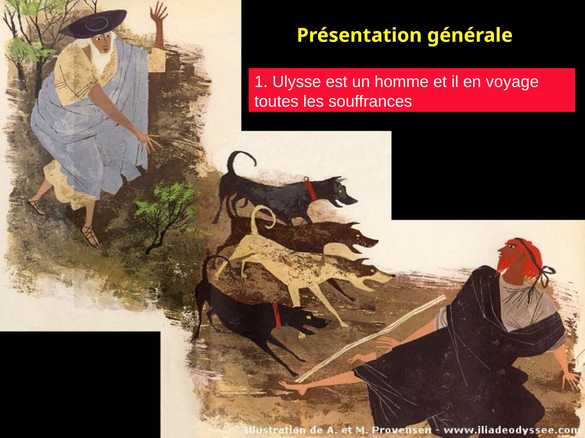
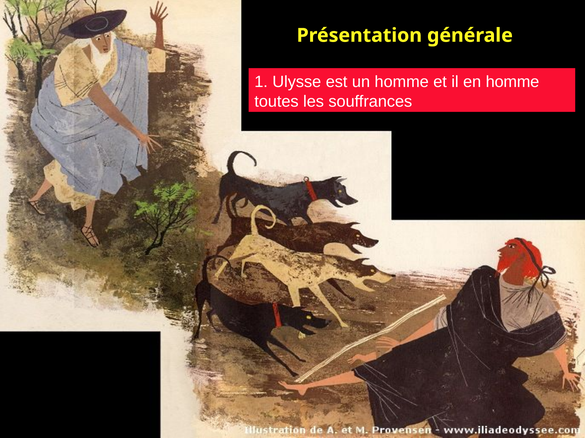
en voyage: voyage -> homme
